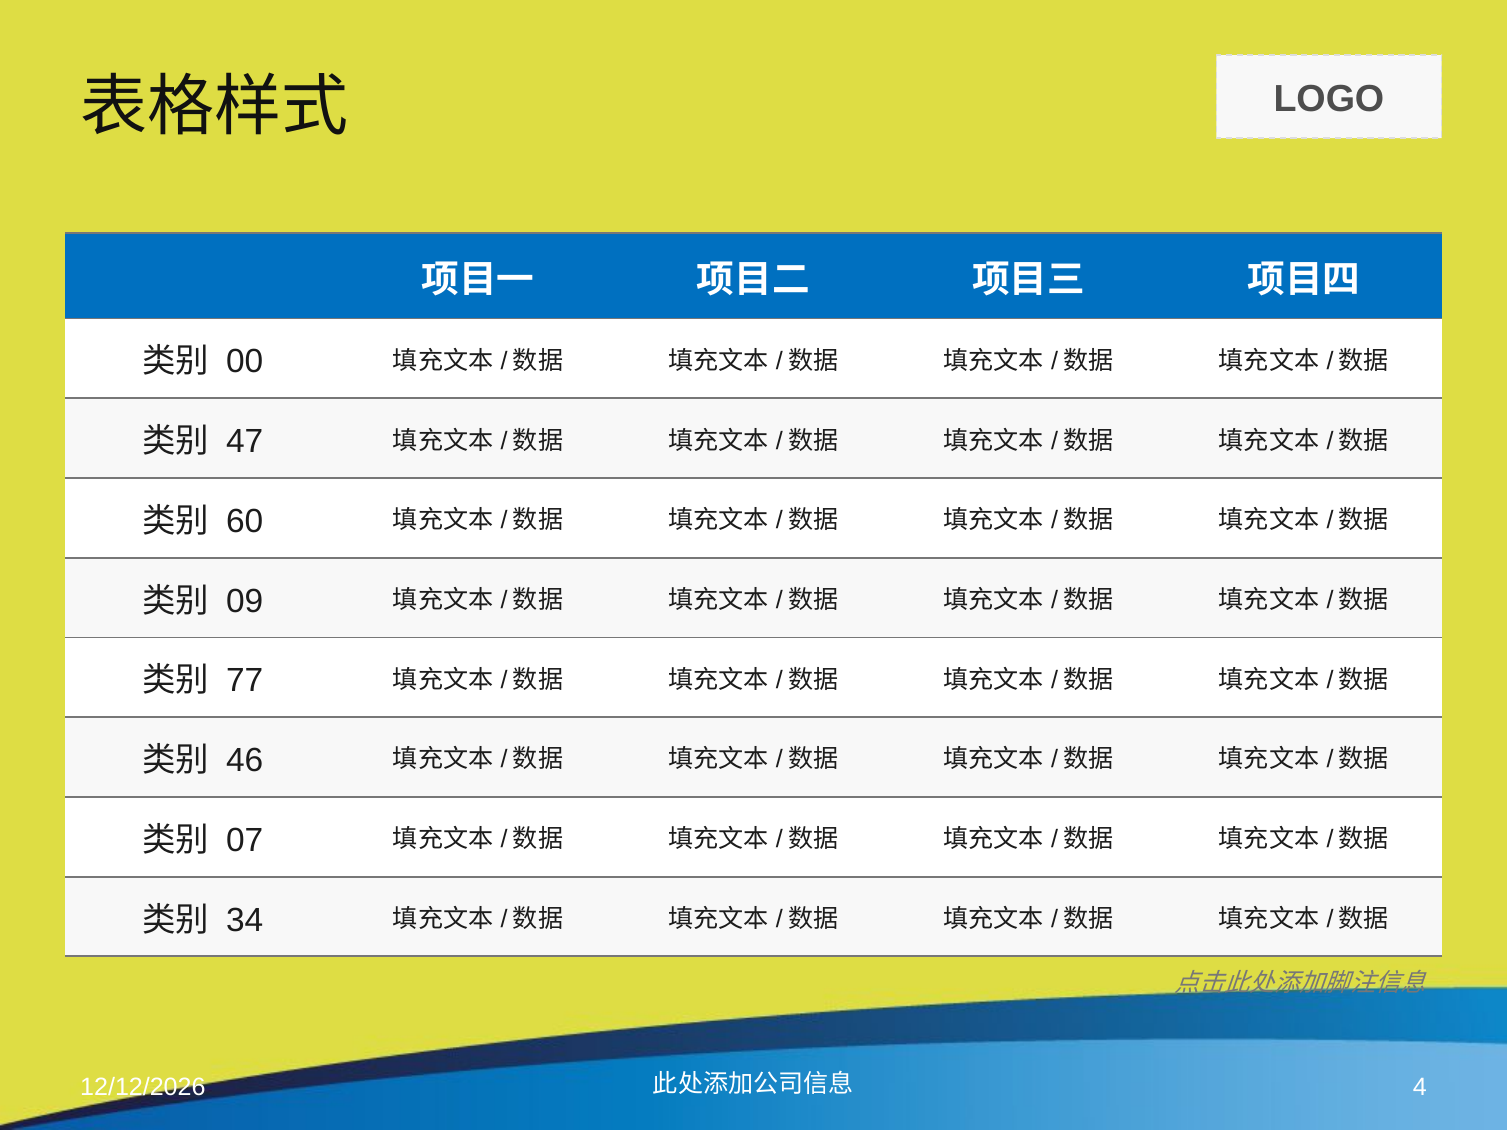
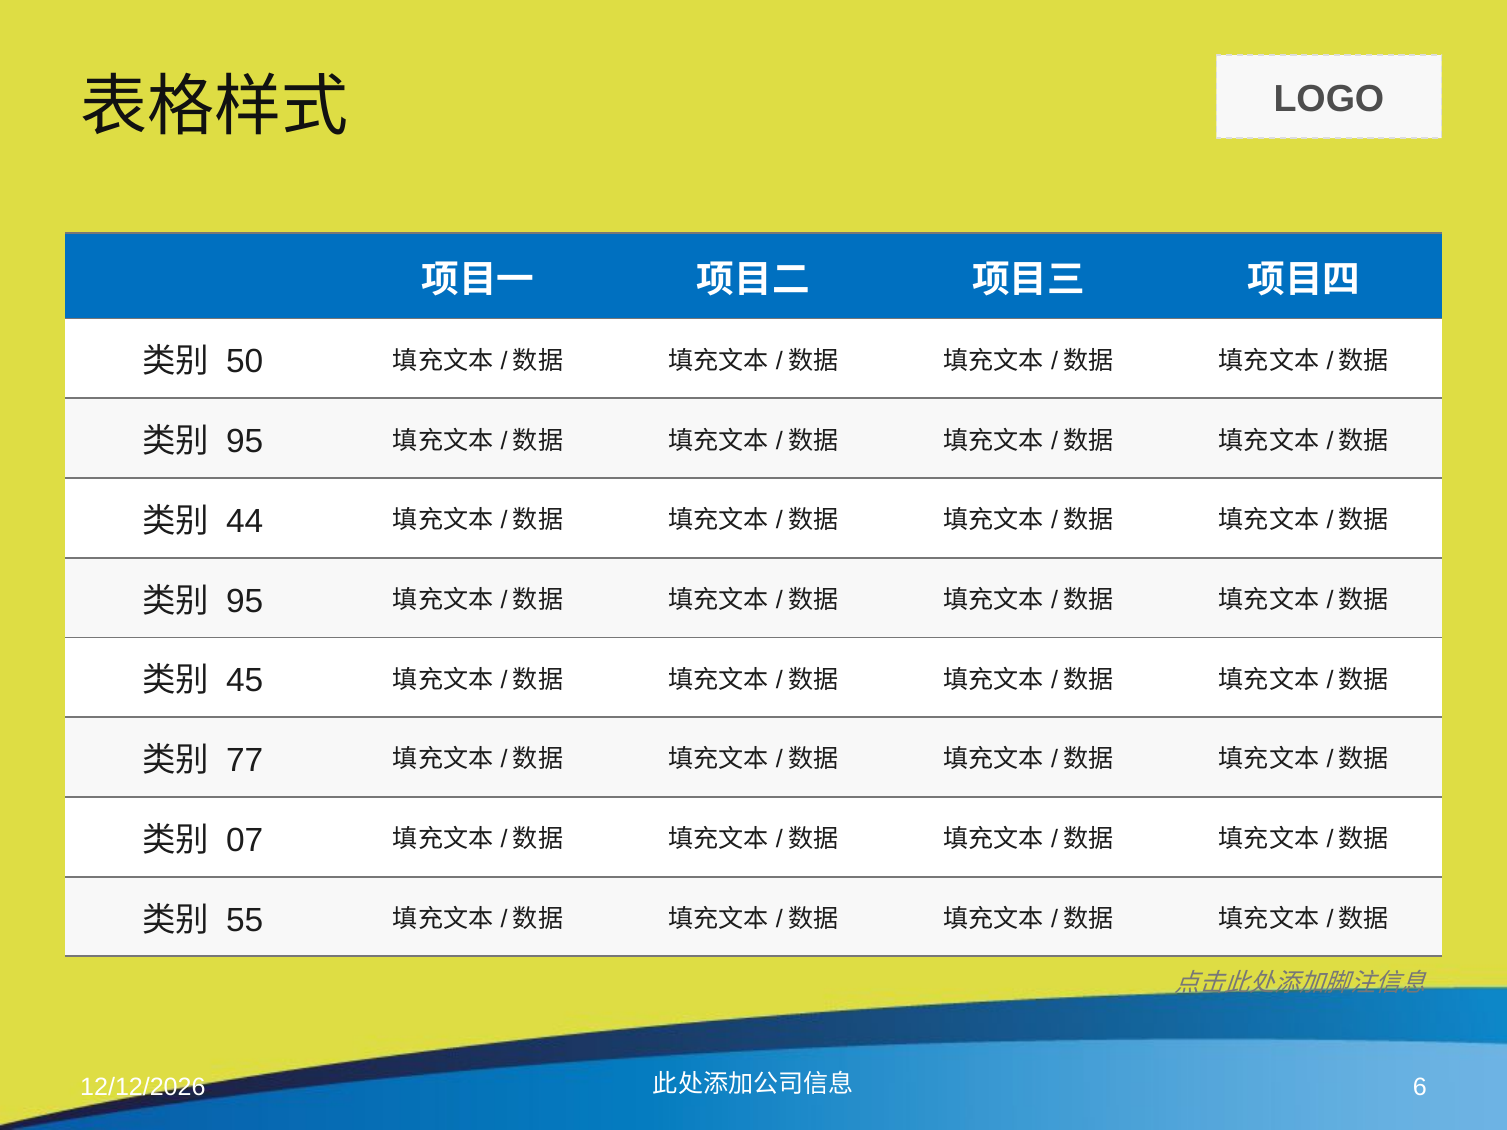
00: 00 -> 50
47 at (245, 442): 47 -> 95
60: 60 -> 44
09 at (245, 601): 09 -> 95
77: 77 -> 45
46: 46 -> 77
34: 34 -> 55
4: 4 -> 6
